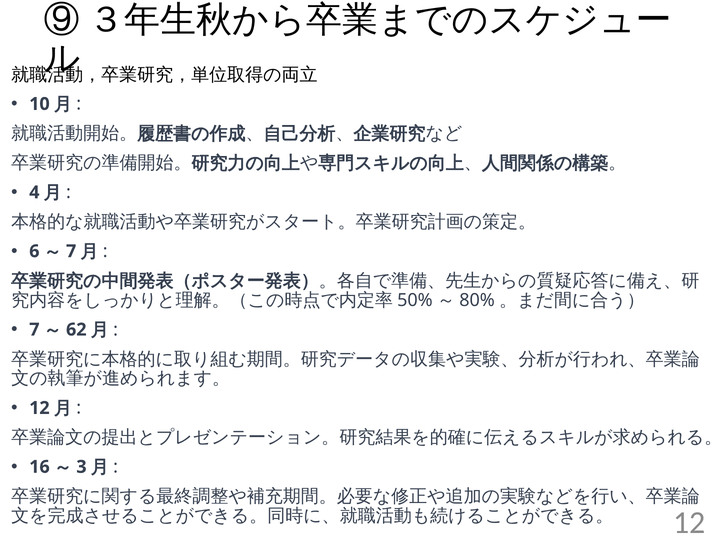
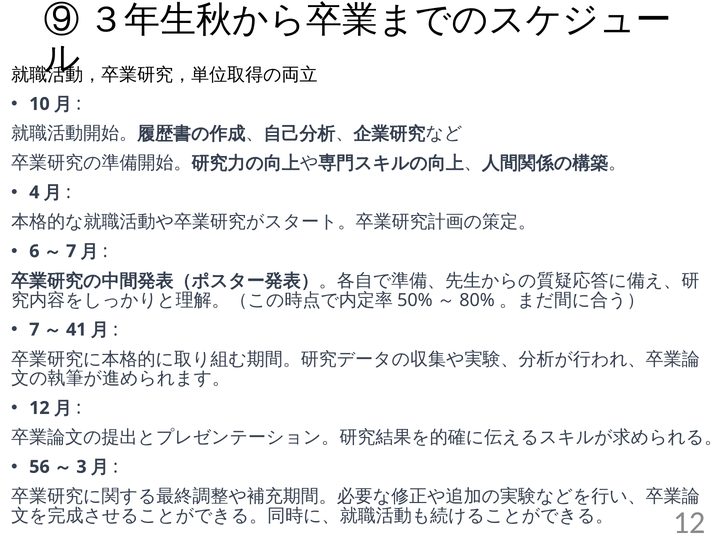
62: 62 -> 41
16: 16 -> 56
